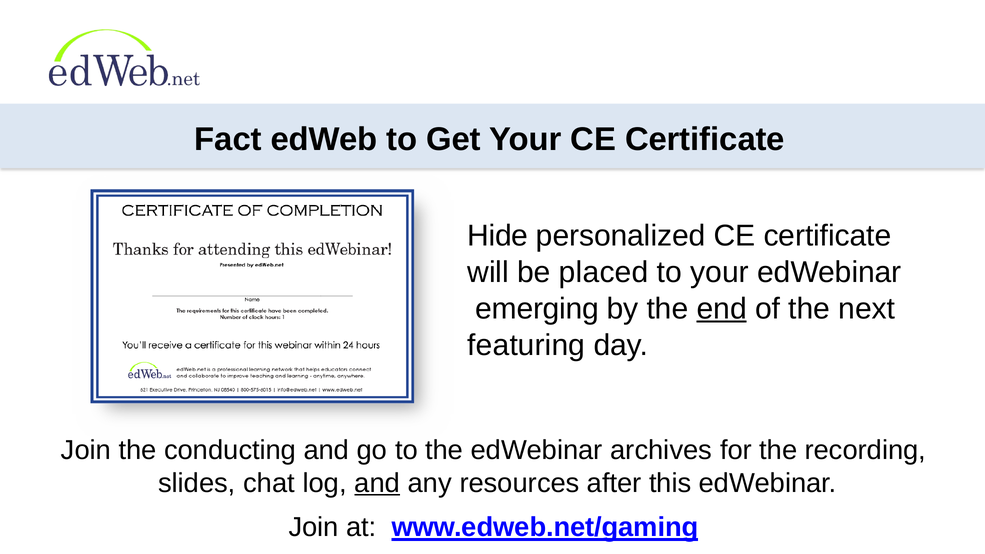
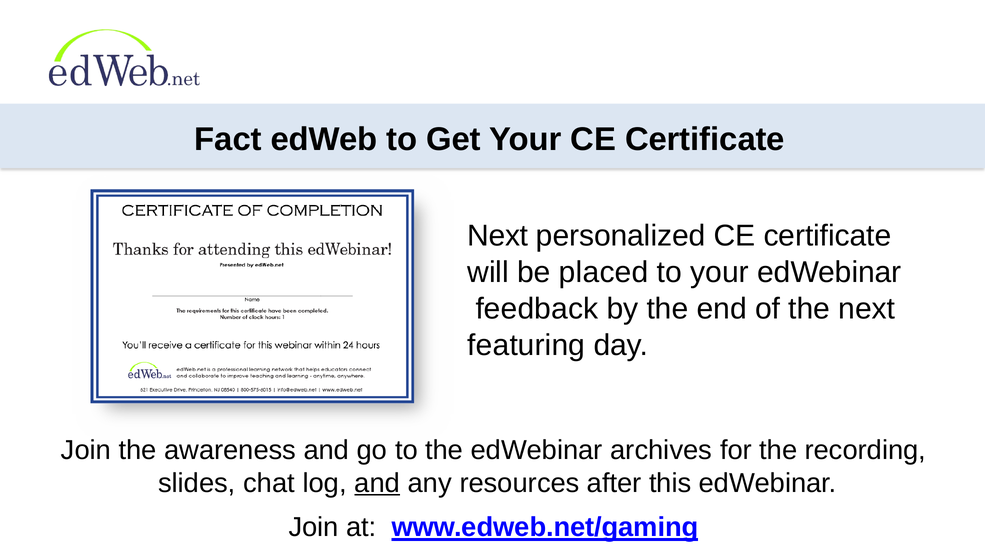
Hide at (498, 236): Hide -> Next
emerging: emerging -> feedback
end underline: present -> none
conducting: conducting -> awareness
